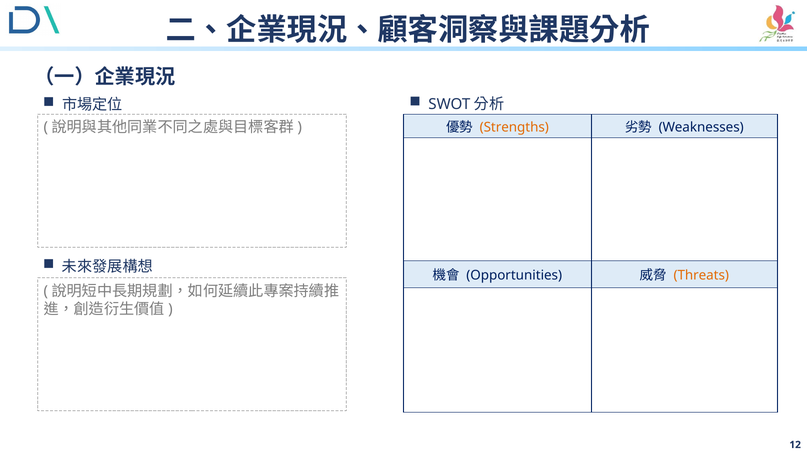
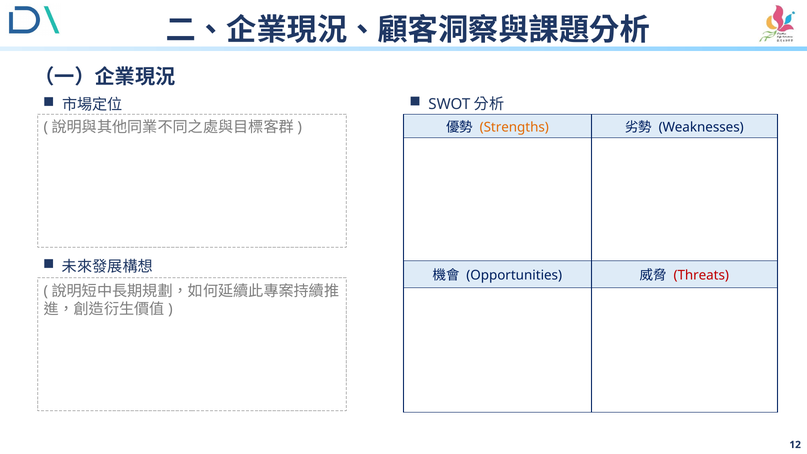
Threats colour: orange -> red
